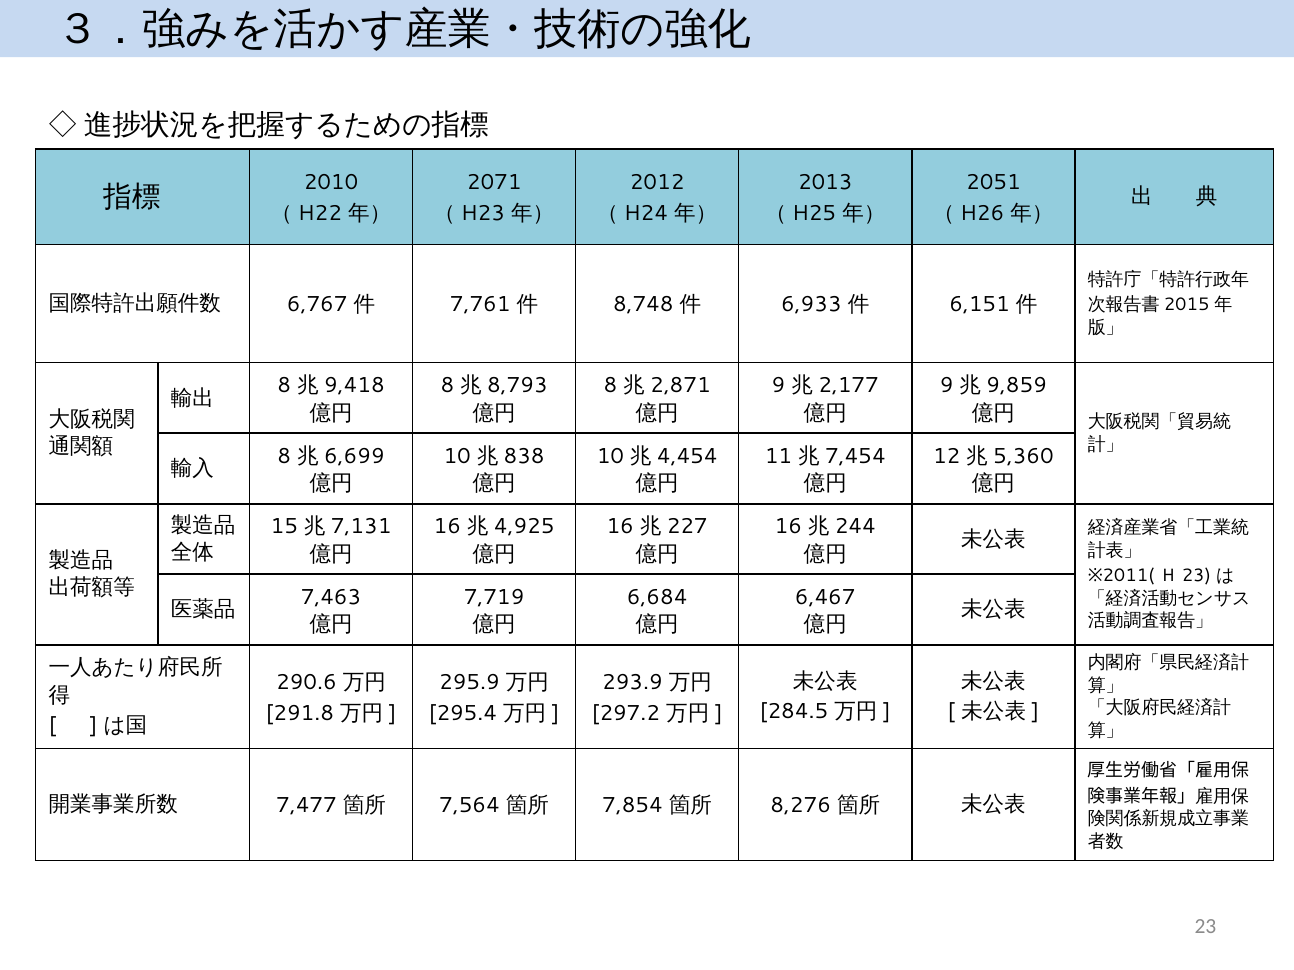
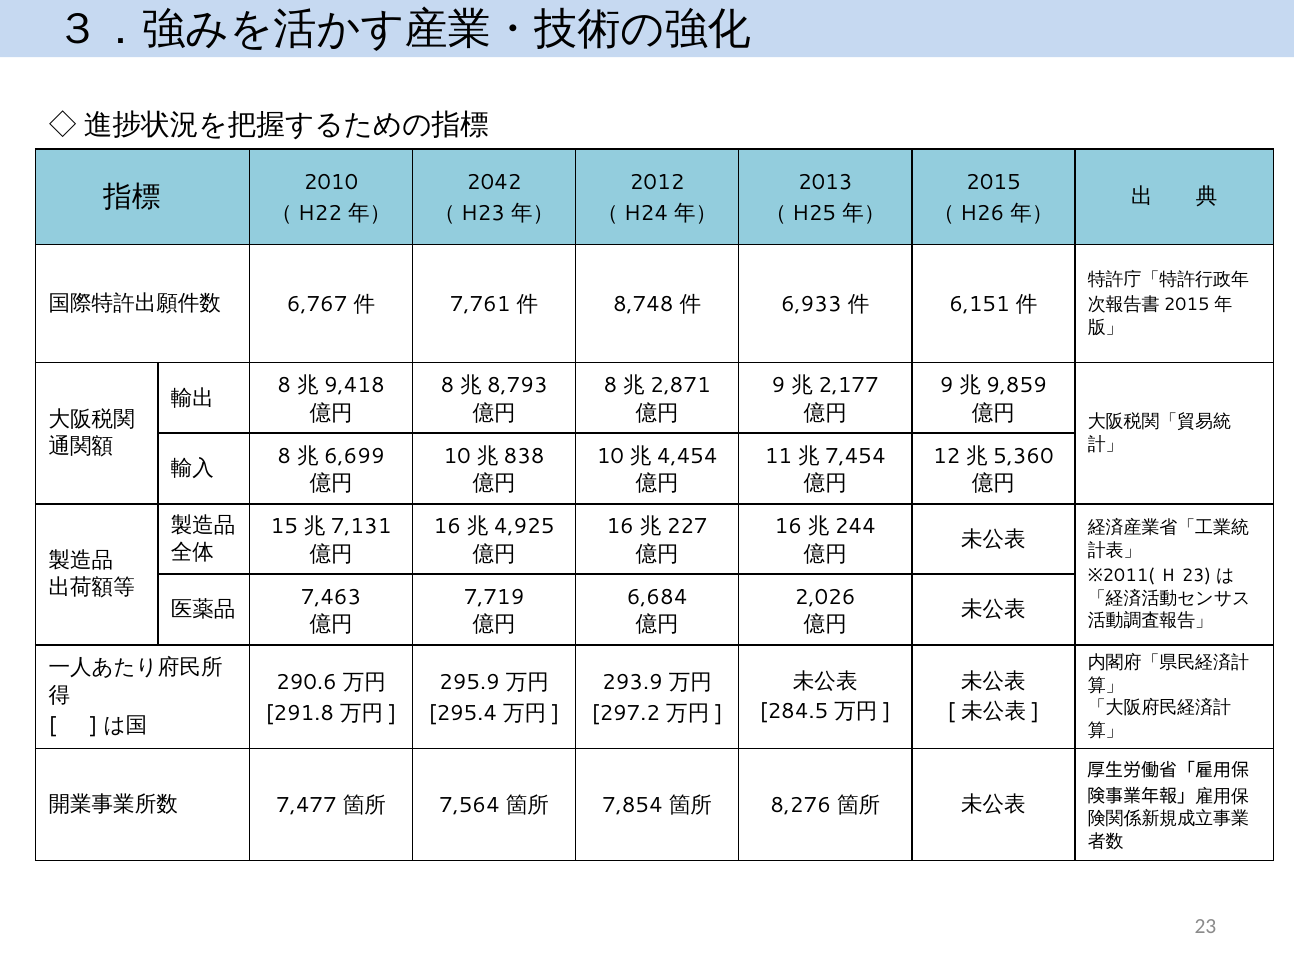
2071: 2071 -> 2042
2051: 2051 -> 2015
6,467: 6,467 -> 2,026
